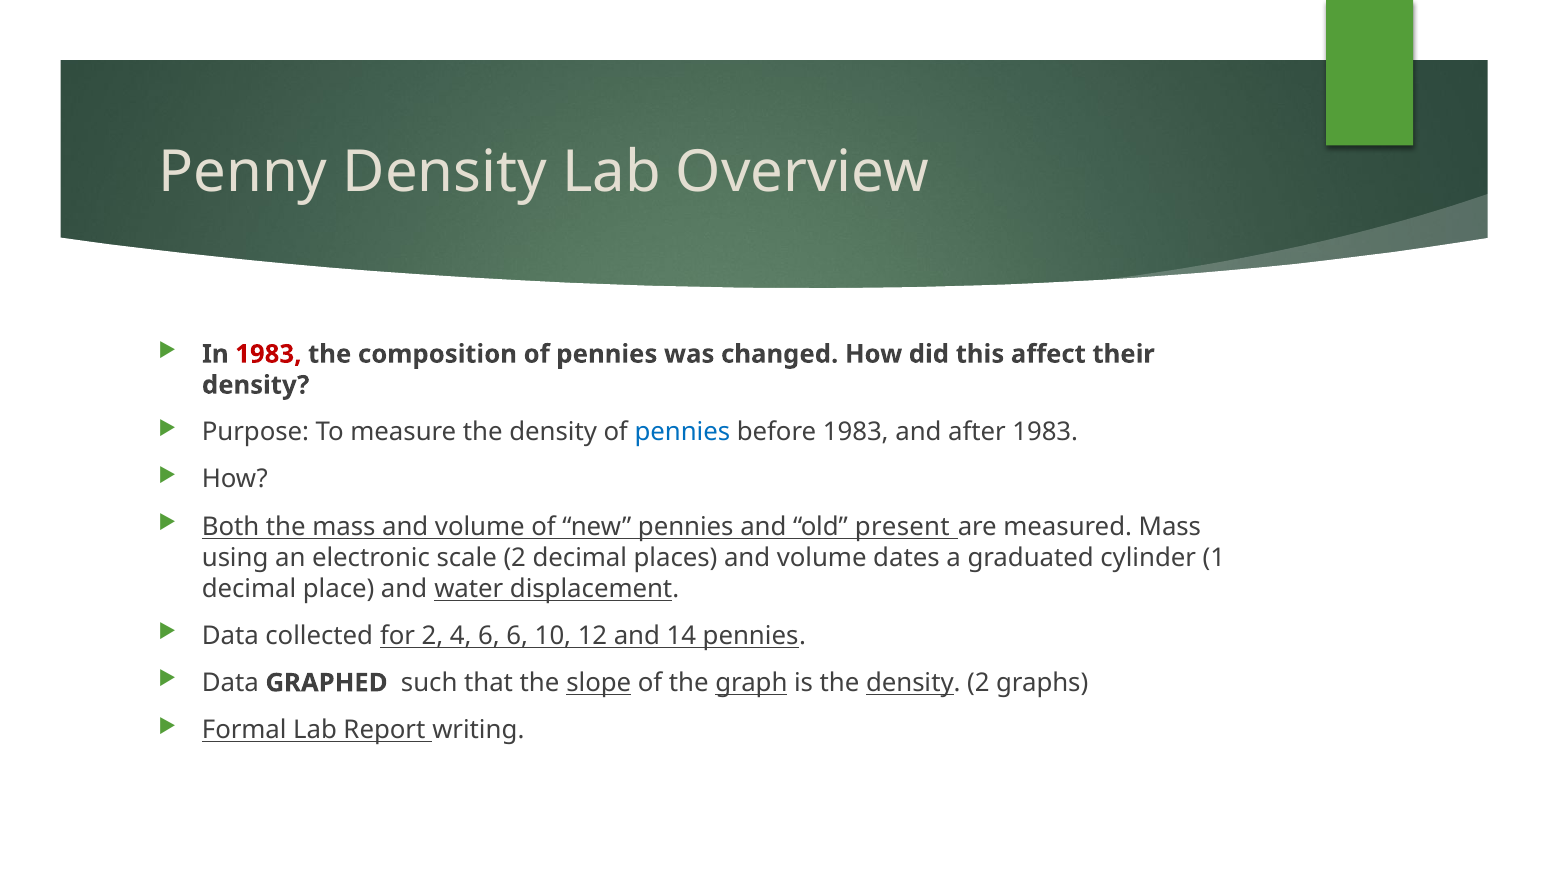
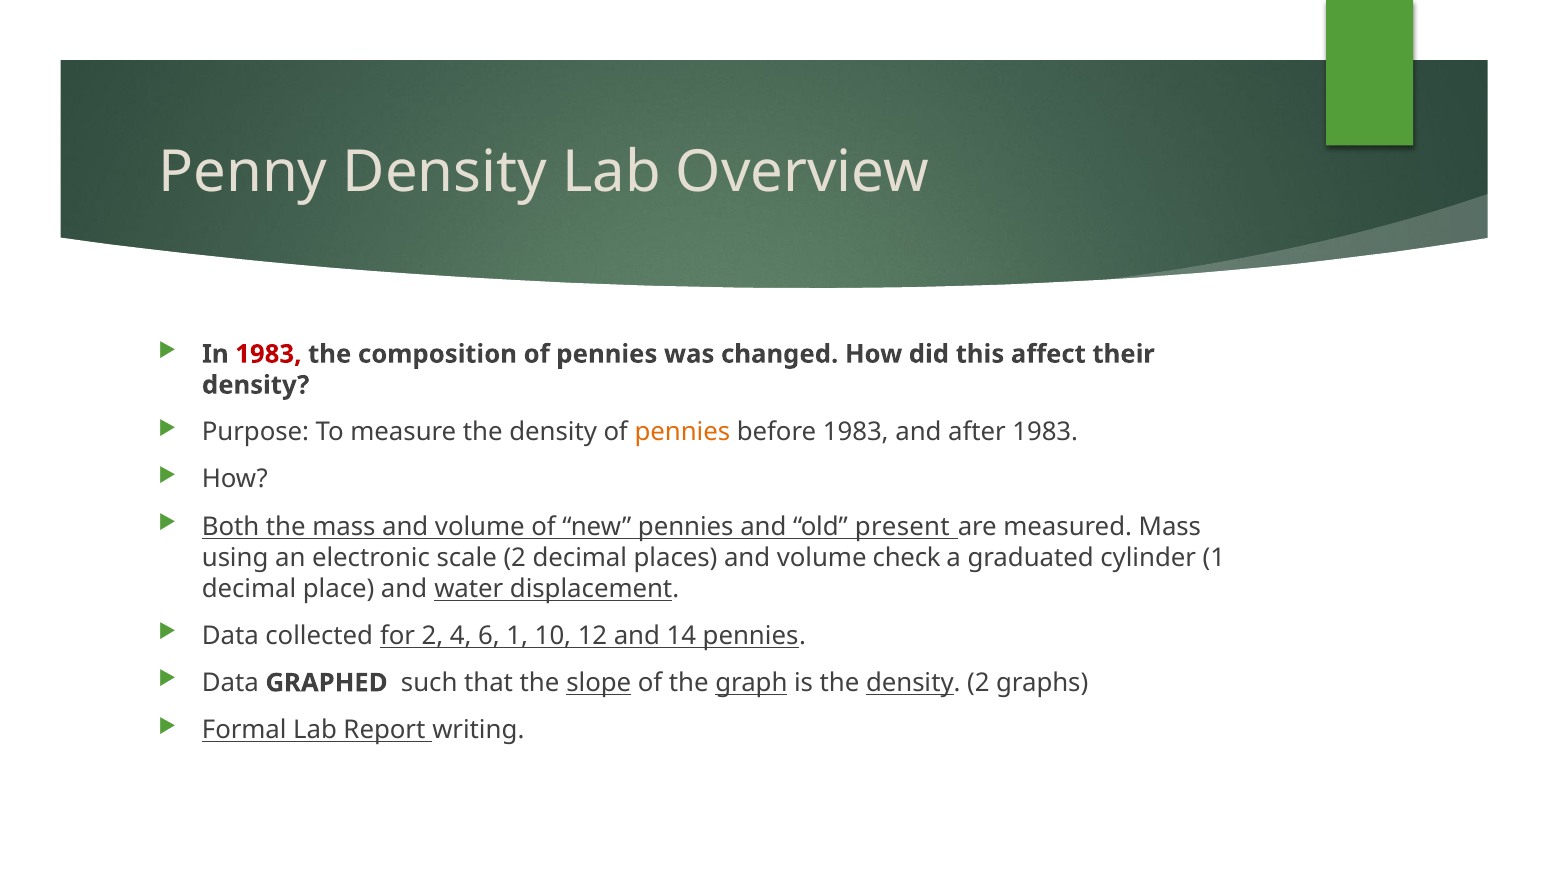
pennies at (682, 432) colour: blue -> orange
dates: dates -> check
6 6: 6 -> 1
